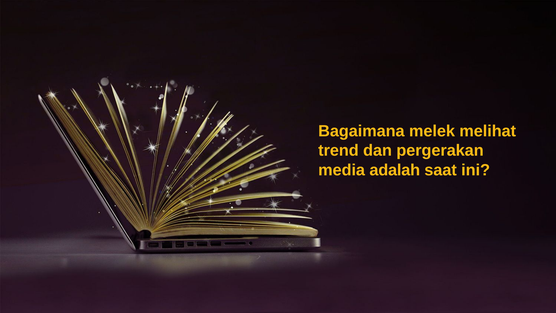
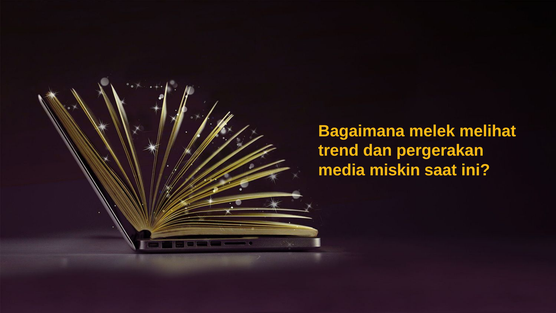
adalah: adalah -> miskin
